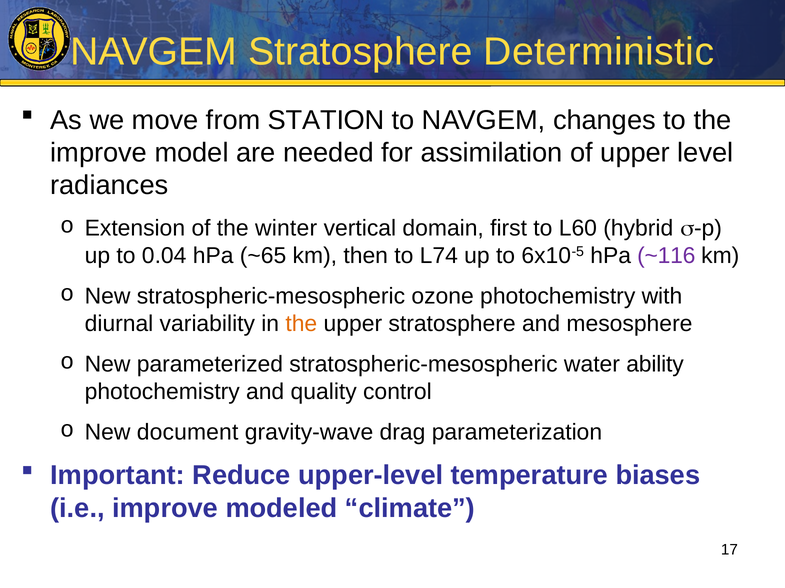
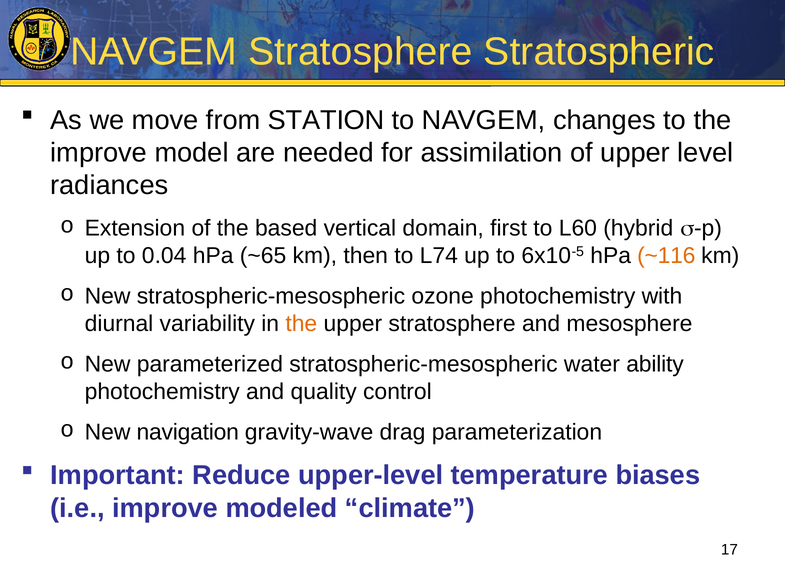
Deterministic: Deterministic -> Stratospheric
winter: winter -> based
~116 colour: purple -> orange
document: document -> navigation
